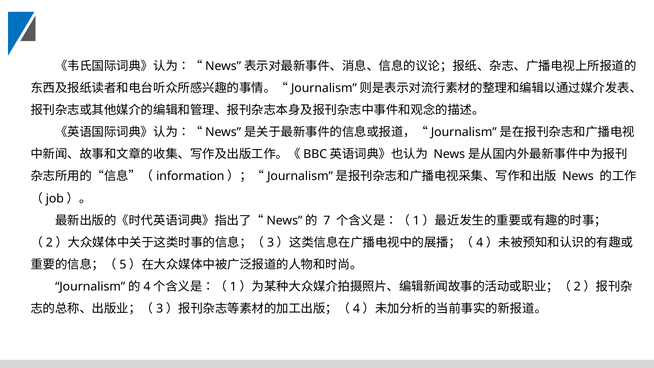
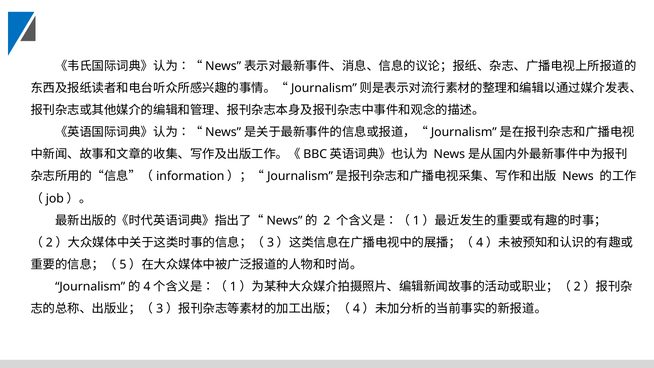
7: 7 -> 2
